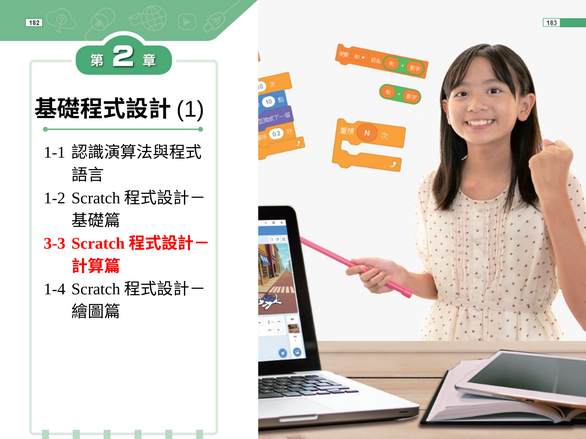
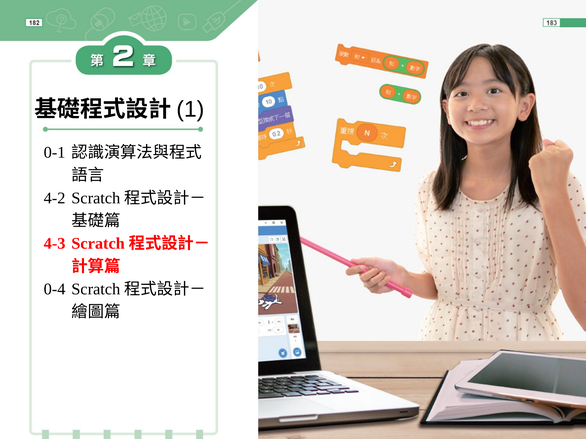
1-1: 1-1 -> 0-1
1-2: 1-2 -> 4-2
3-3: 3-3 -> 4-3
1-4: 1-4 -> 0-4
